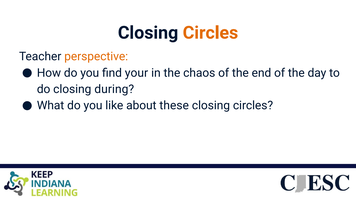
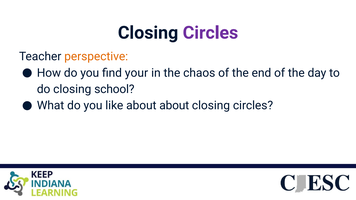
Circles at (210, 33) colour: orange -> purple
during: during -> school
about these: these -> about
